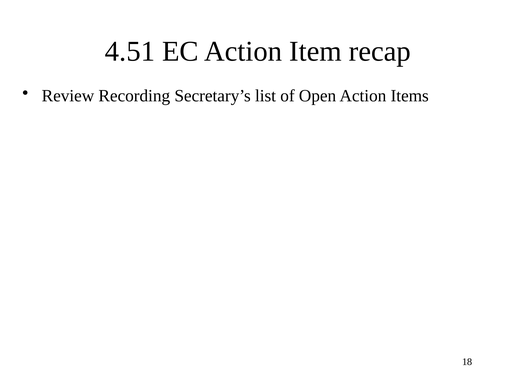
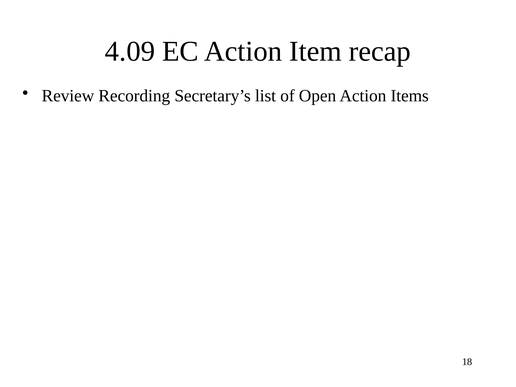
4.51: 4.51 -> 4.09
